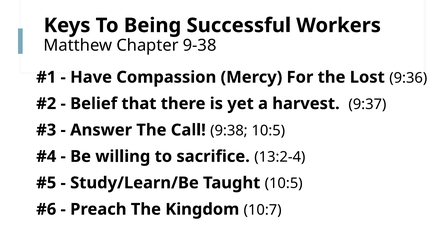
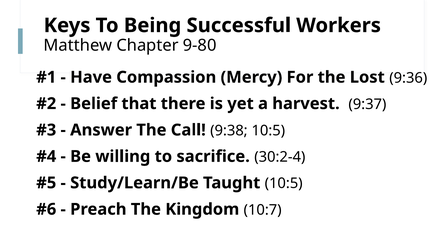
9-38: 9-38 -> 9-80
13:2-4: 13:2-4 -> 30:2-4
